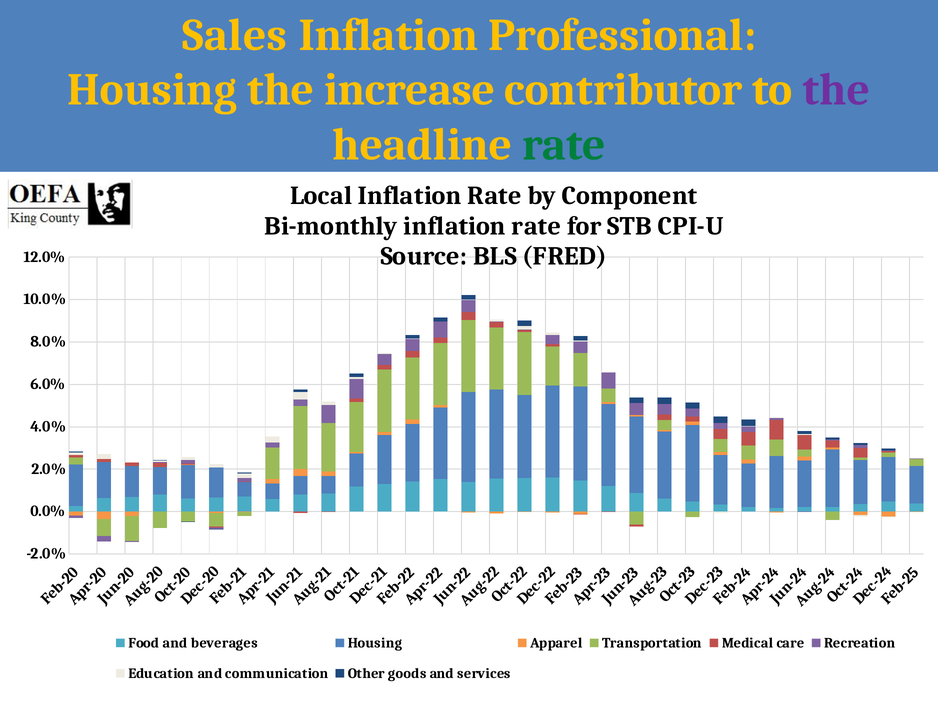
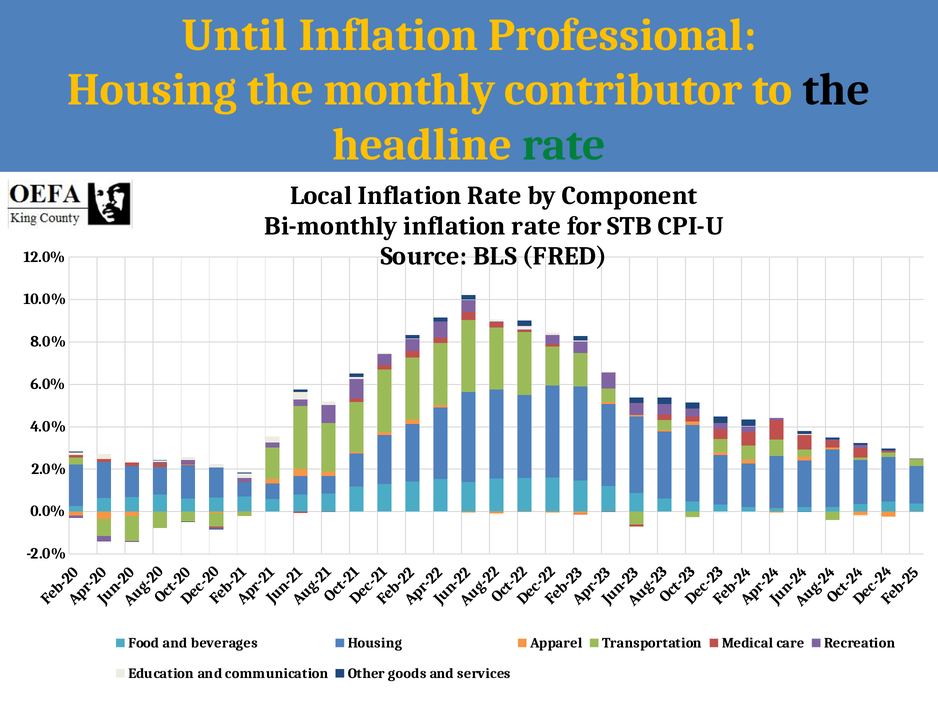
Sales: Sales -> Until
increase: increase -> monthly
the at (836, 90) colour: purple -> black
